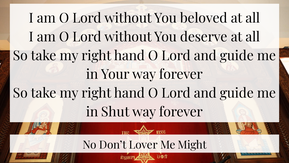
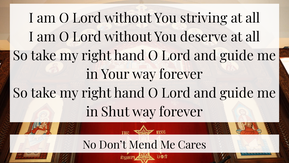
beloved: beloved -> striving
Lover: Lover -> Mend
Might: Might -> Cares
